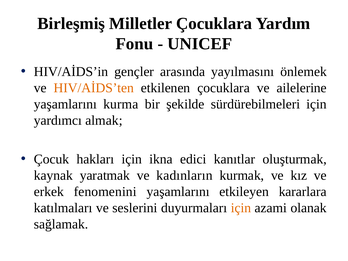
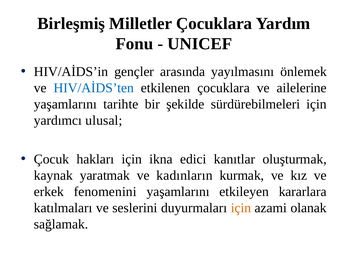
HIV/AİDS’ten colour: orange -> blue
kurma: kurma -> tarihte
almak: almak -> ulusal
